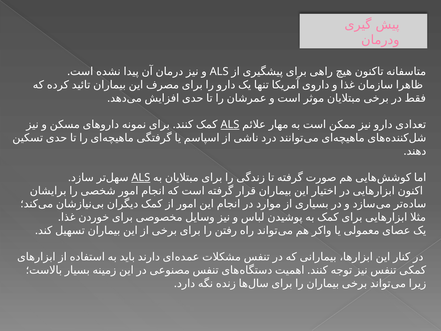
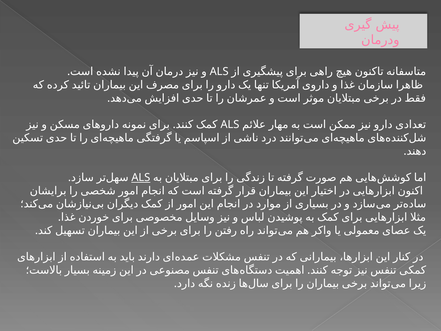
ALS at (230, 124) underline: present -> none
